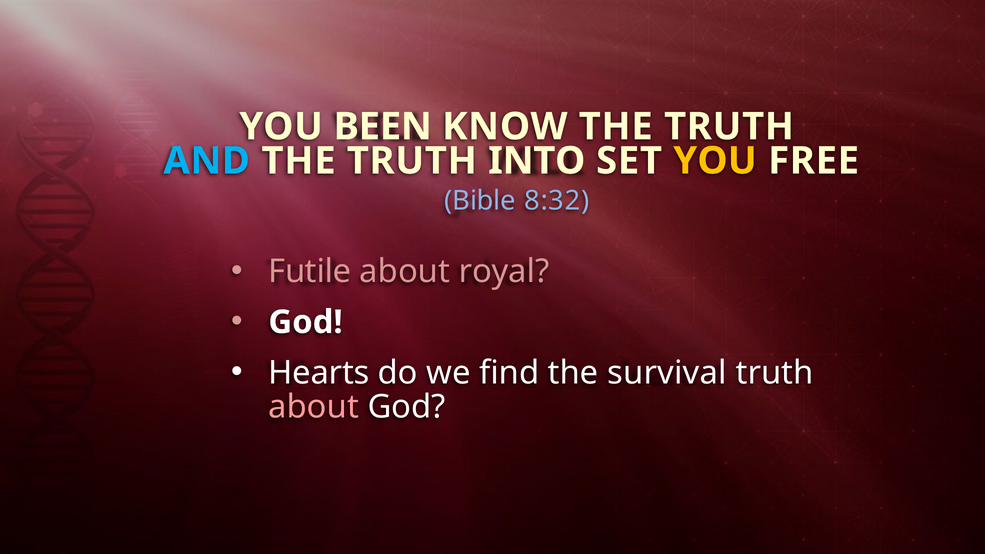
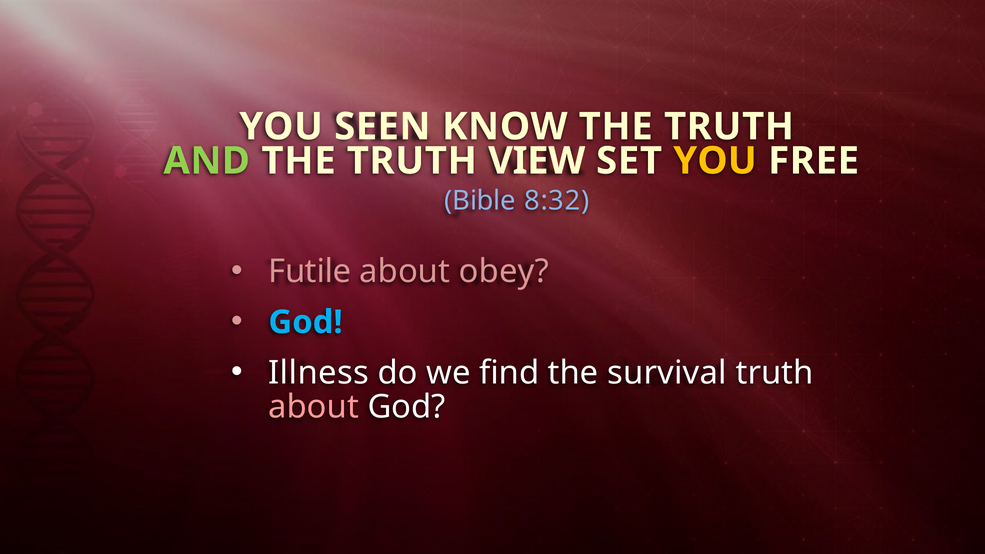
BEEN: BEEN -> SEEN
AND colour: light blue -> light green
INTO: INTO -> VIEW
royal: royal -> obey
God at (306, 322) colour: white -> light blue
Hearts: Hearts -> Illness
